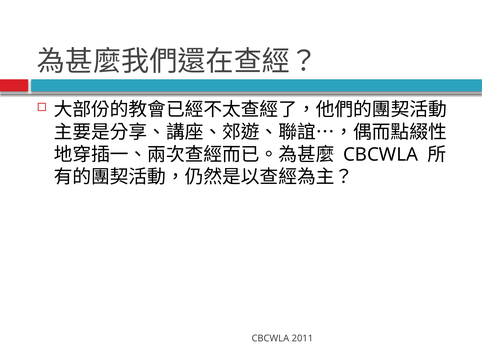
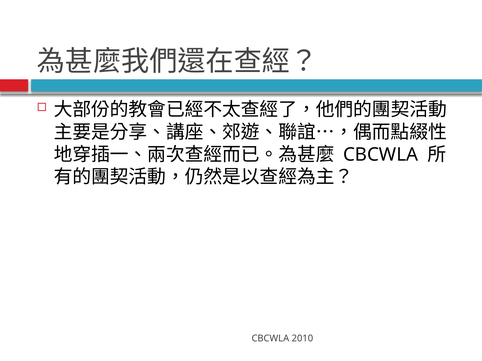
2011: 2011 -> 2010
